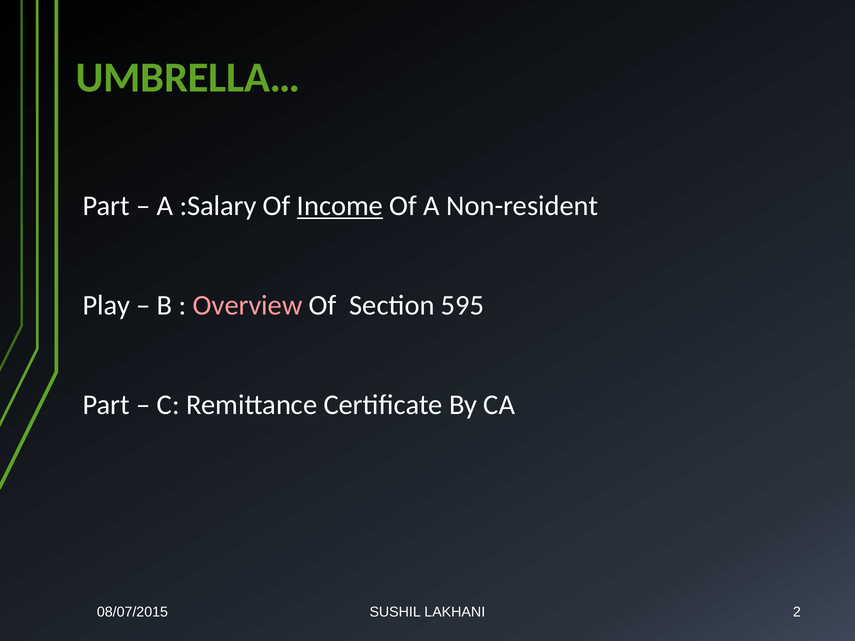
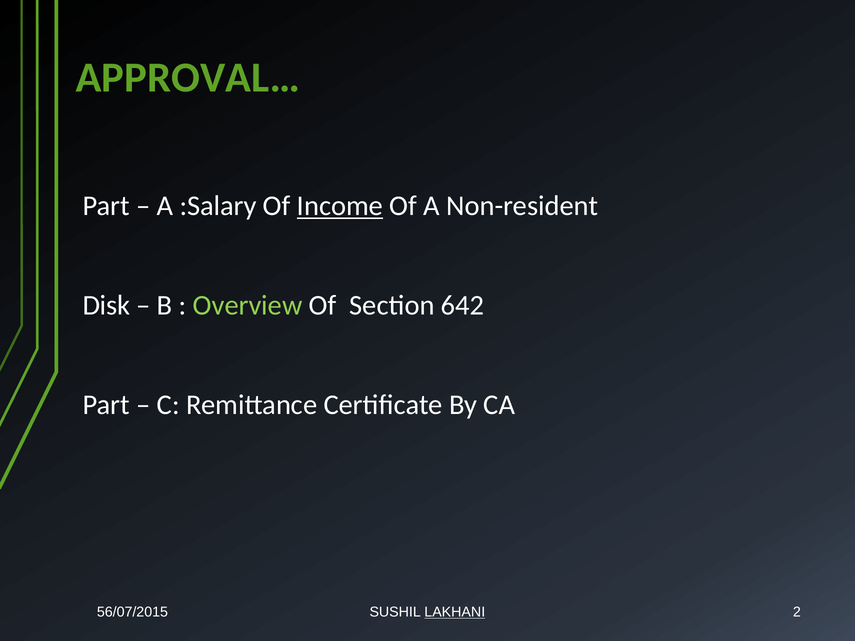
UMBRELLA…: UMBRELLA… -> APPROVAL…
Play: Play -> Disk
Overview colour: pink -> light green
595: 595 -> 642
08/07/2015: 08/07/2015 -> 56/07/2015
LAKHANI underline: none -> present
